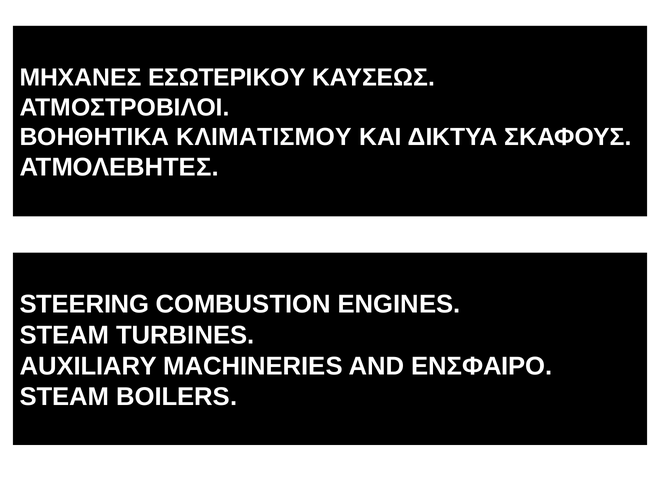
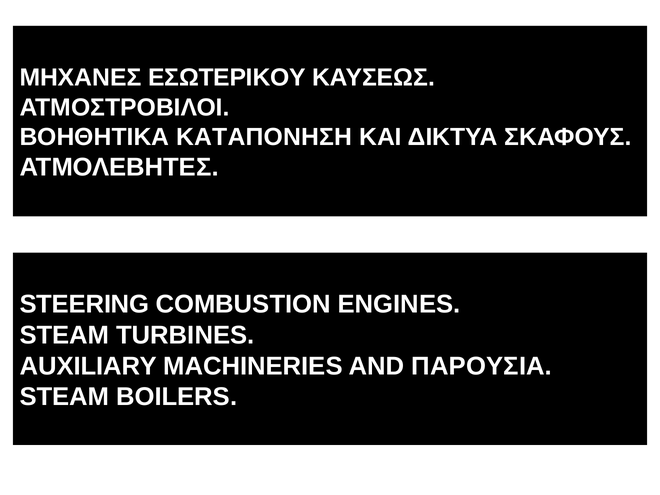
ΚΛΙΜΑΤΙΣΜΟΥ: ΚΛΙΜΑΤΙΣΜΟΥ -> ΚΑΤΑΠΟΝΗΣΗ
ΕΝΣΦΑΙΡΟ: ΕΝΣΦΑΙΡΟ -> ΠΑΡΟΥΣΙΑ
